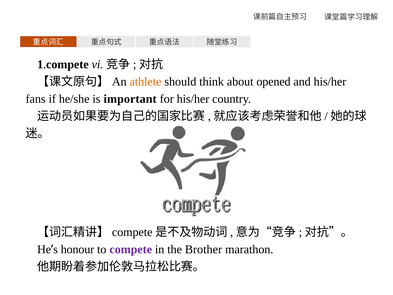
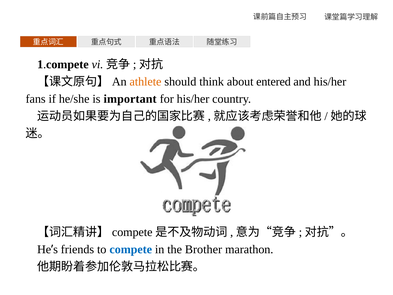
opened: opened -> entered
honour: honour -> friends
compete colour: purple -> blue
